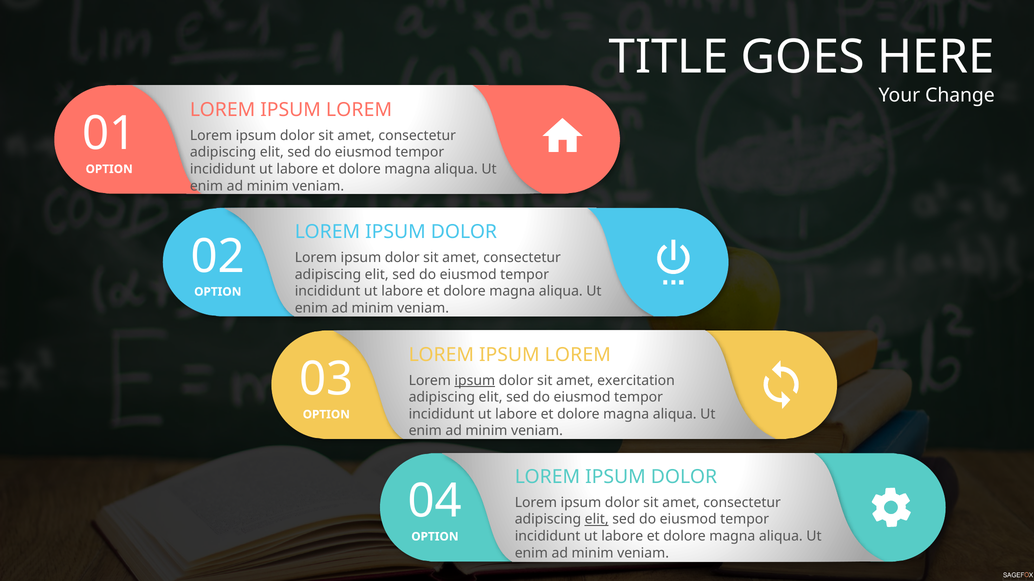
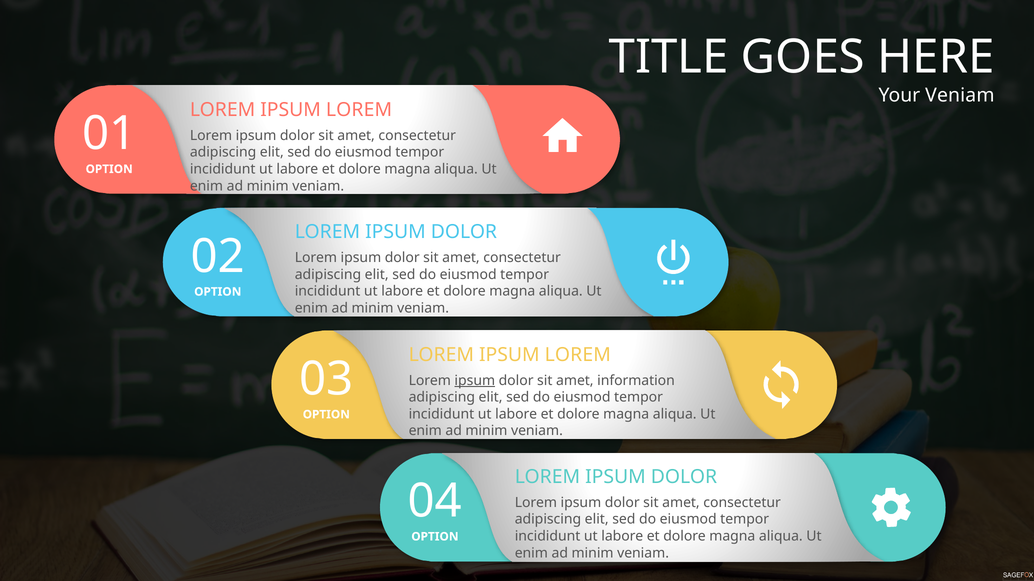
Your Change: Change -> Veniam
exercitation: exercitation -> information
elit at (597, 520) underline: present -> none
